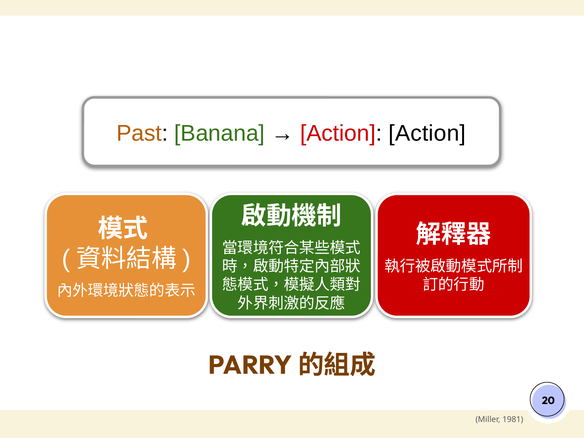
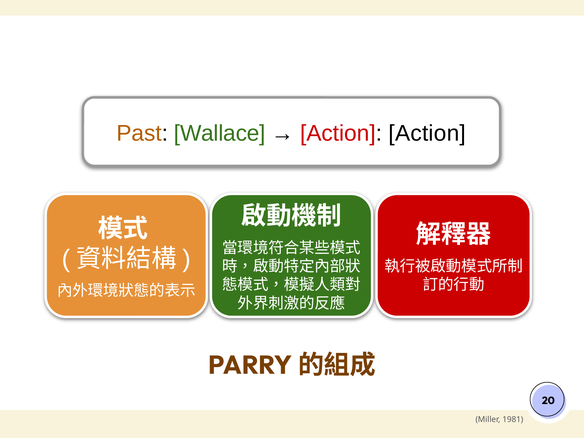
Banana: Banana -> Wallace
